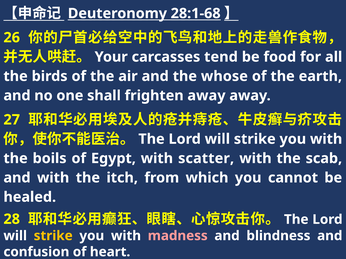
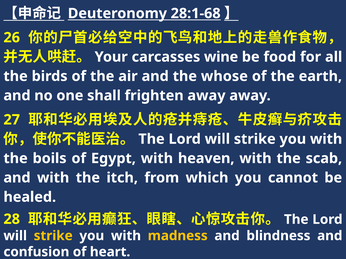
tend: tend -> wine
scatter: scatter -> heaven
madness colour: pink -> yellow
